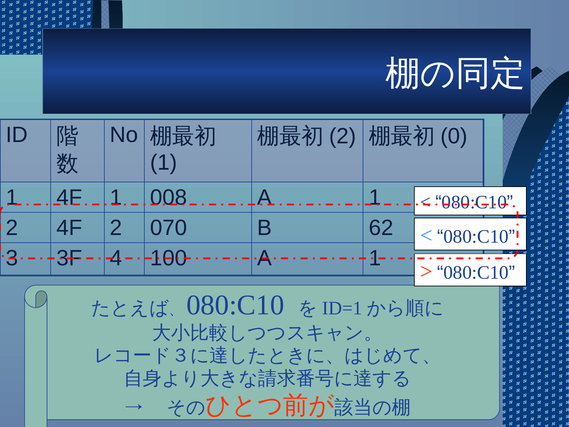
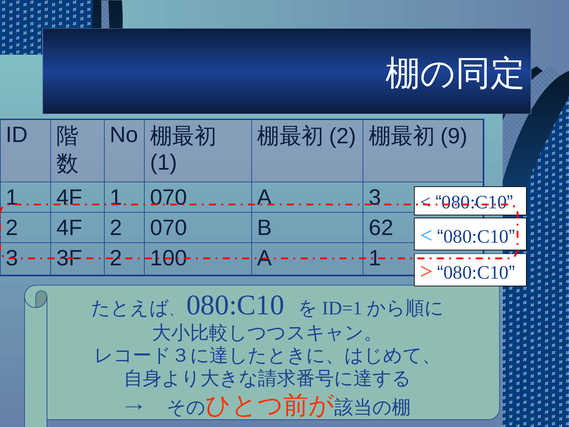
0: 0 -> 9
1 008: 008 -> 070
1 at (375, 197): 1 -> 3
3F 4: 4 -> 2
